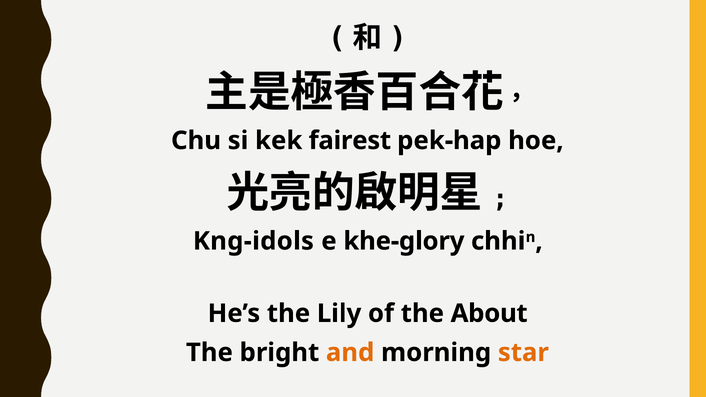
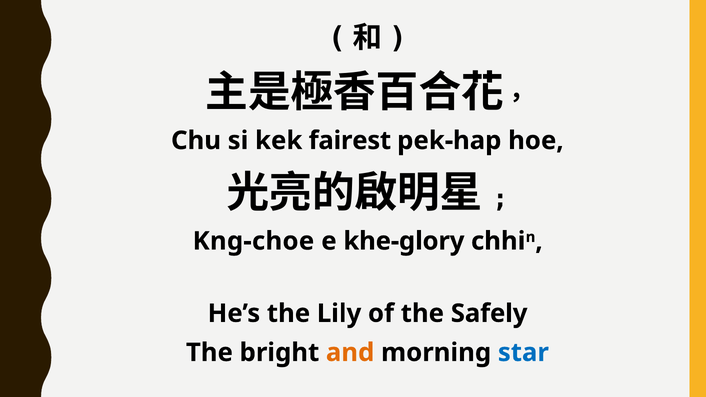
Kng-idols: Kng-idols -> Kng-choe
About: About -> Safely
star colour: orange -> blue
